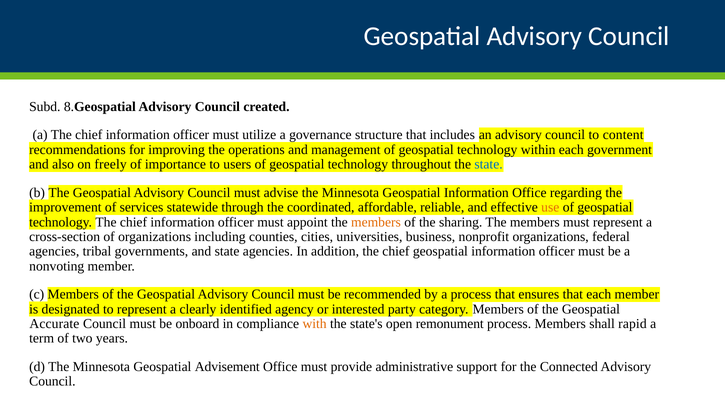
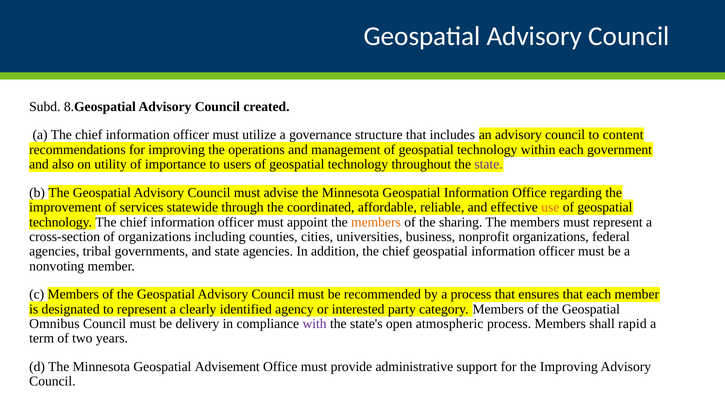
freely: freely -> utility
state at (489, 164) colour: blue -> purple
Accurate: Accurate -> Omnibus
onboard: onboard -> delivery
with colour: orange -> purple
remonument: remonument -> atmospheric
the Connected: Connected -> Improving
